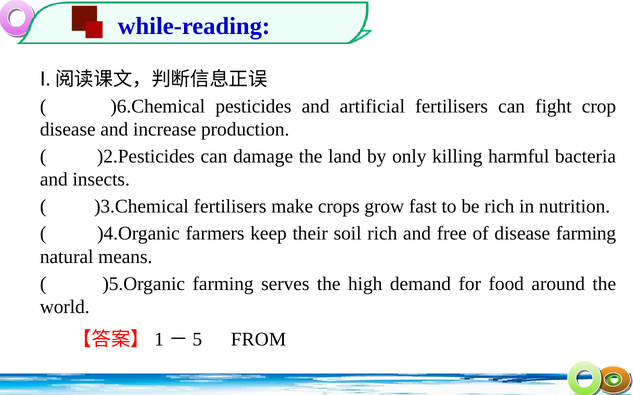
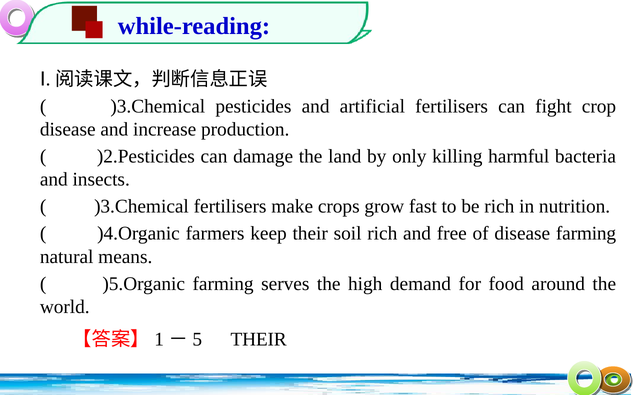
)6.Chemical at (158, 106): )6.Chemical -> )3.Chemical
FROM at (258, 340): FROM -> THEIR
